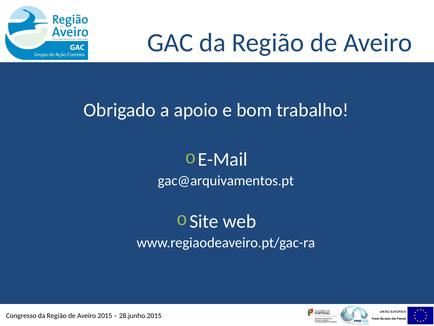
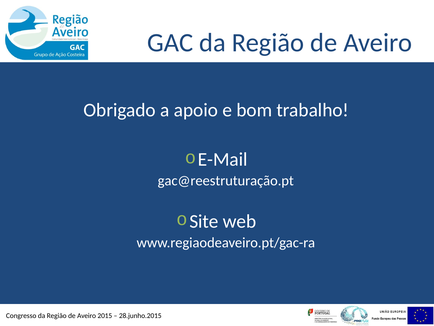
gac@arquivamentos.pt: gac@arquivamentos.pt -> gac@reestruturação.pt
